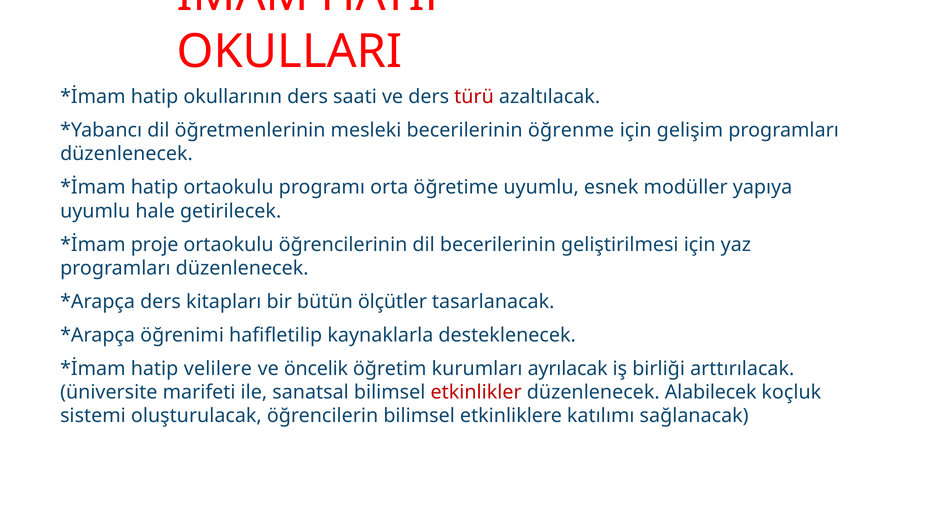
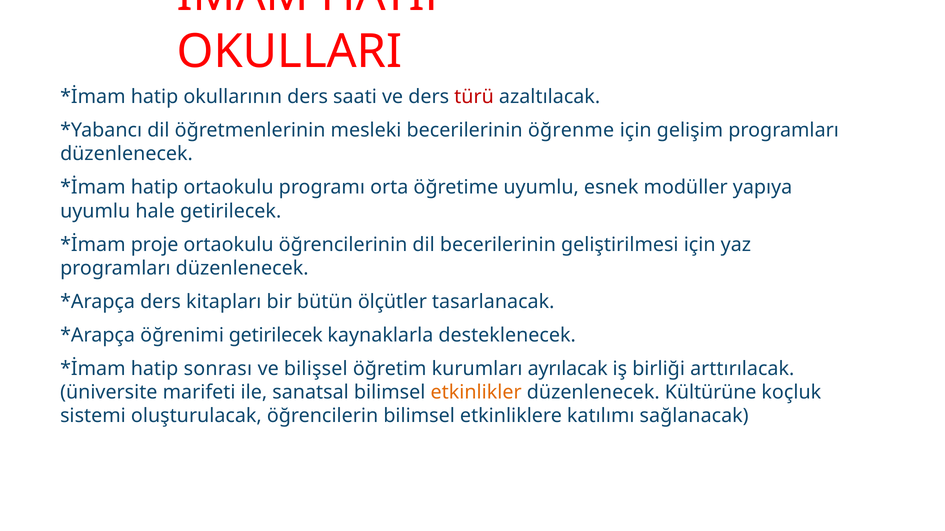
öğrenimi hafifletilip: hafifletilip -> getirilecek
velilere: velilere -> sonrası
öncelik: öncelik -> bilişsel
etkinlikler colour: red -> orange
Alabilecek: Alabilecek -> Kültürüne
